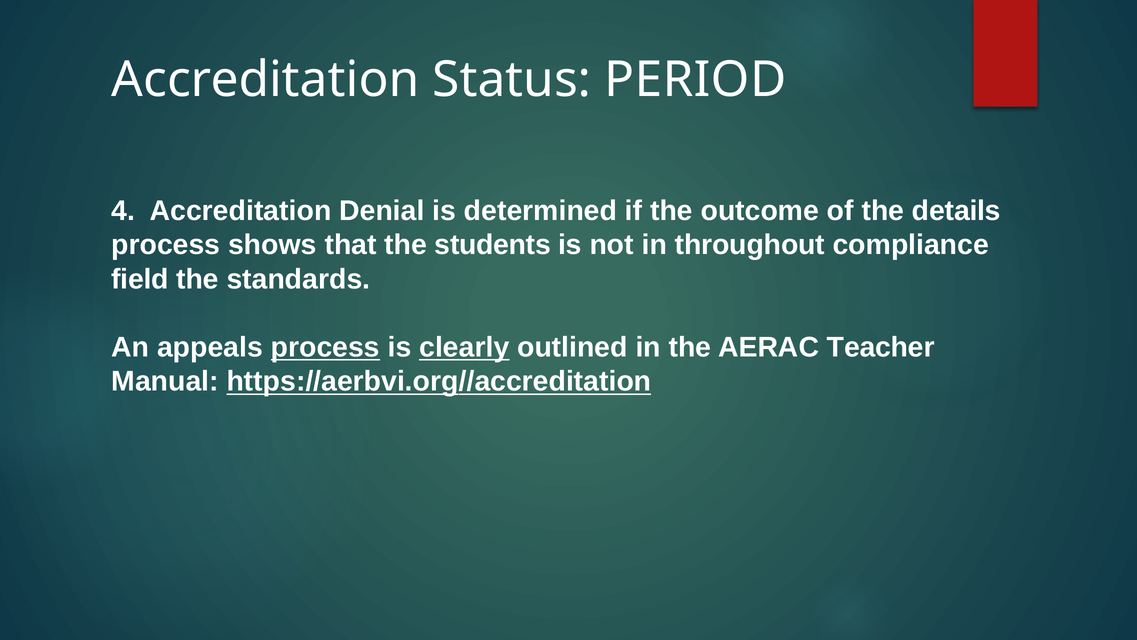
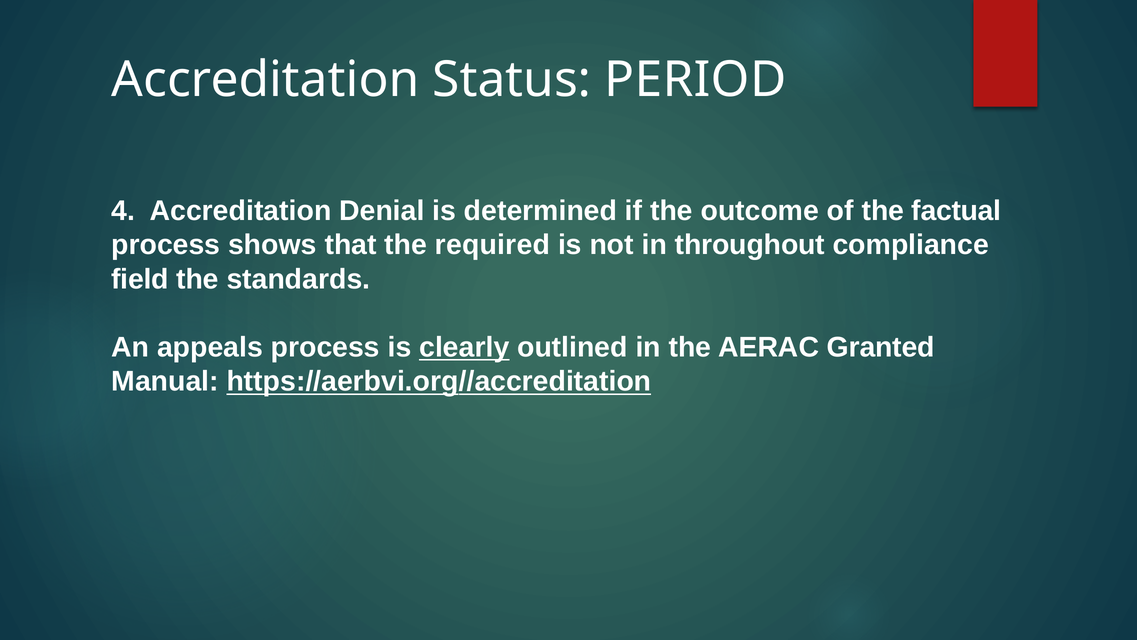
details: details -> factual
students: students -> required
process at (325, 347) underline: present -> none
Teacher: Teacher -> Granted
